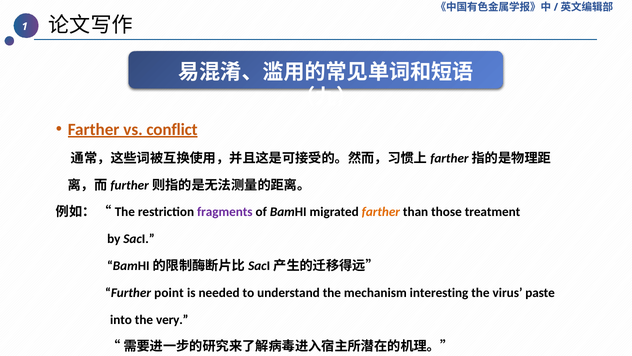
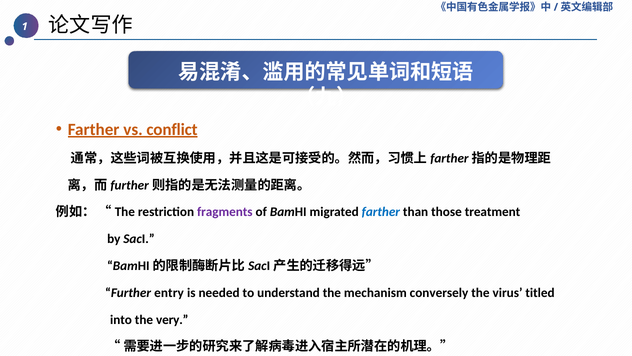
farther at (381, 212) colour: orange -> blue
point: point -> entry
interesting: interesting -> conversely
paste: paste -> titled
